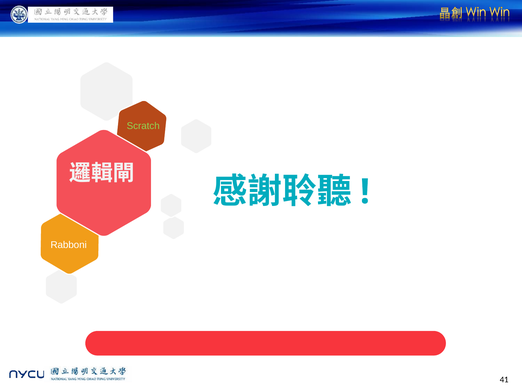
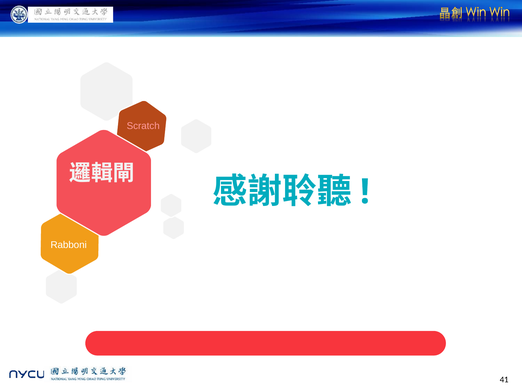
Scratch colour: light green -> pink
